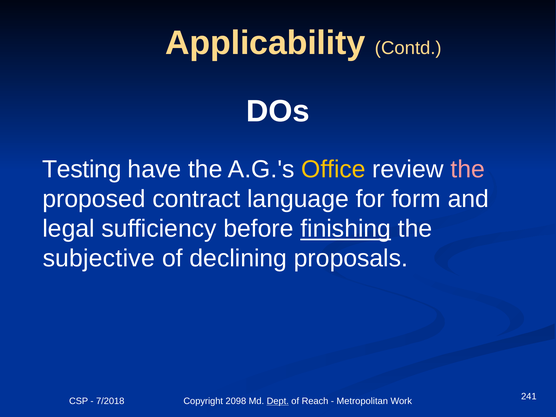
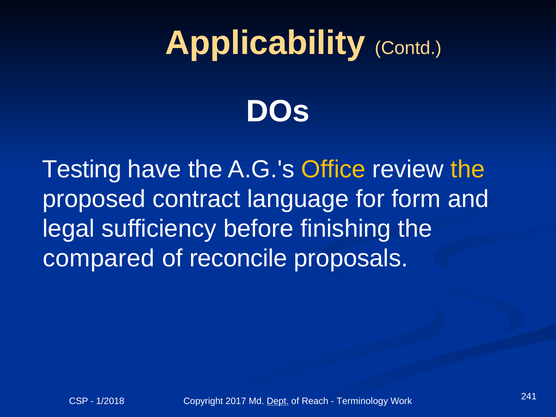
the at (468, 169) colour: pink -> yellow
finishing underline: present -> none
subjective: subjective -> compared
declining: declining -> reconcile
7/2018: 7/2018 -> 1/2018
2098: 2098 -> 2017
Metropolitan: Metropolitan -> Terminology
